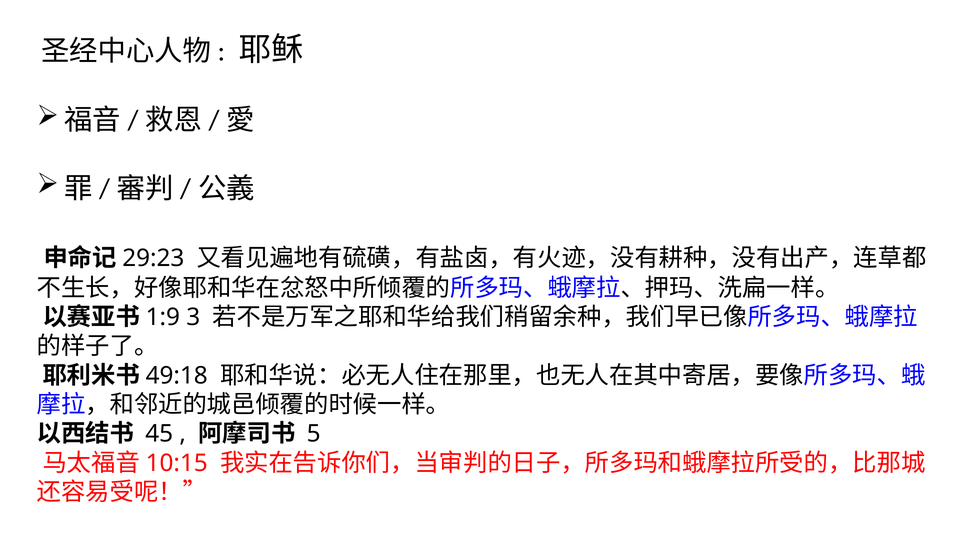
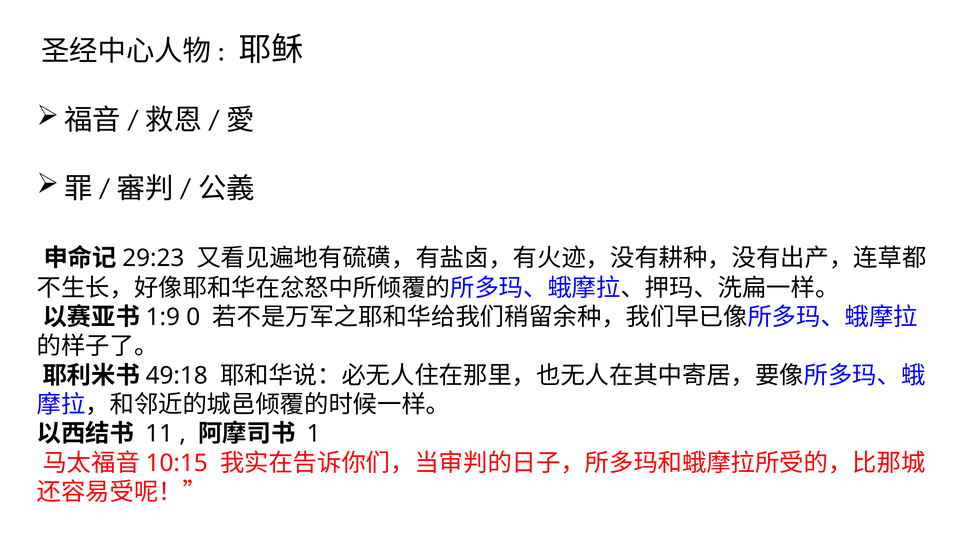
3: 3 -> 0
45: 45 -> 11
5: 5 -> 1
